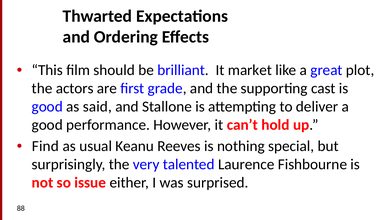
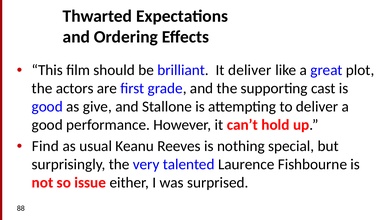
It market: market -> deliver
said: said -> give
